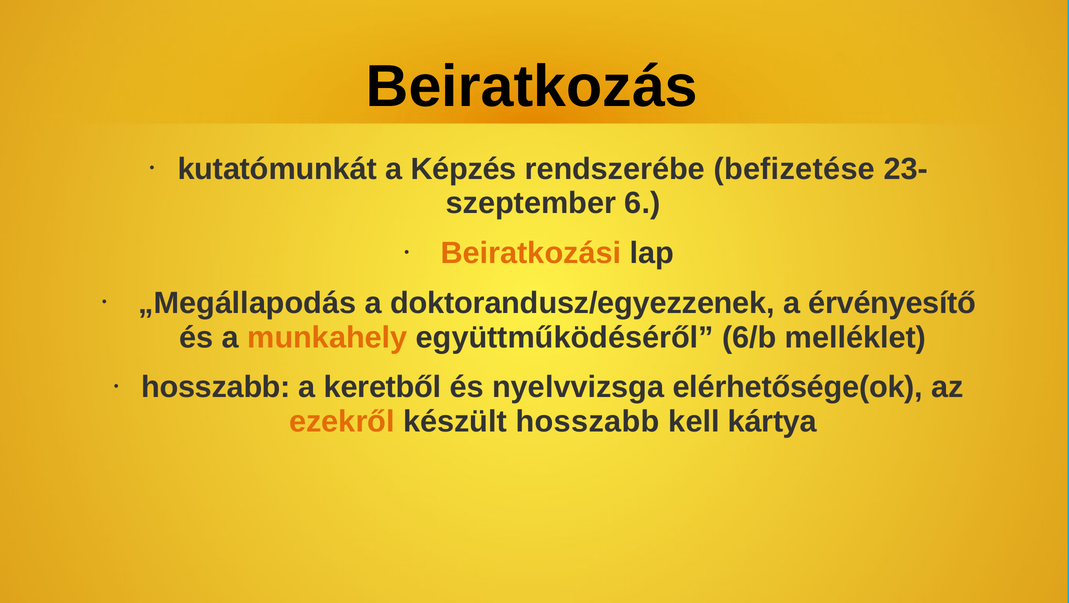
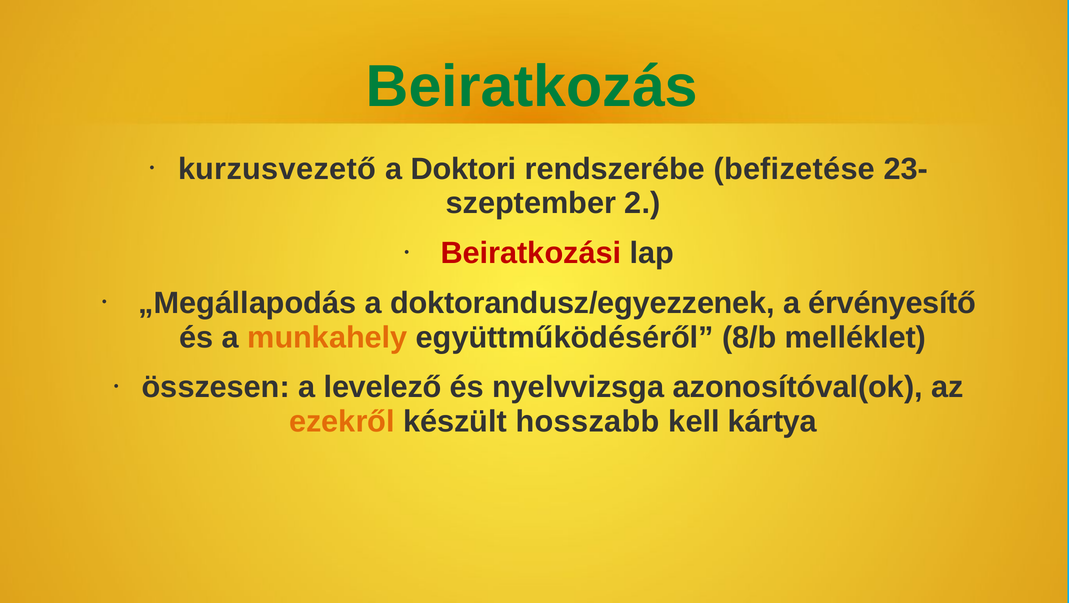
Beiratkozás colour: black -> green
kutatómunkát: kutatómunkát -> kurzusvezető
Képzés: Képzés -> Doktori
6: 6 -> 2
Beiratkozási colour: orange -> red
6/b: 6/b -> 8/b
hosszabb at (216, 387): hosszabb -> összesen
keretből: keretből -> levelező
elérhetősége(ok: elérhetősége(ok -> azonosítóval(ok
